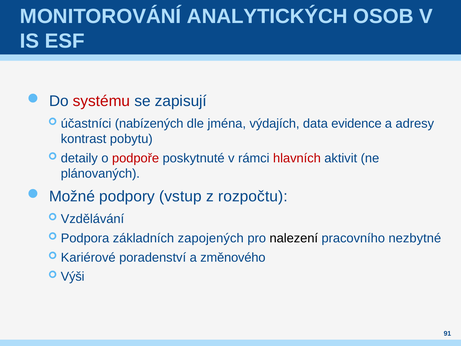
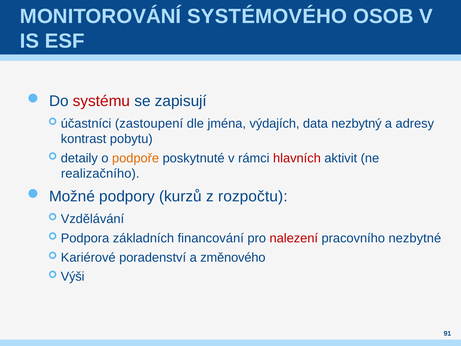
ANALYTICKÝCH: ANALYTICKÝCH -> SYSTÉMOVÉHO
nabízených: nabízených -> zastoupení
evidence: evidence -> nezbytný
podpoře colour: red -> orange
plánovaných: plánovaných -> realizačního
vstup: vstup -> kurzů
zapojených: zapojených -> financování
nalezení colour: black -> red
